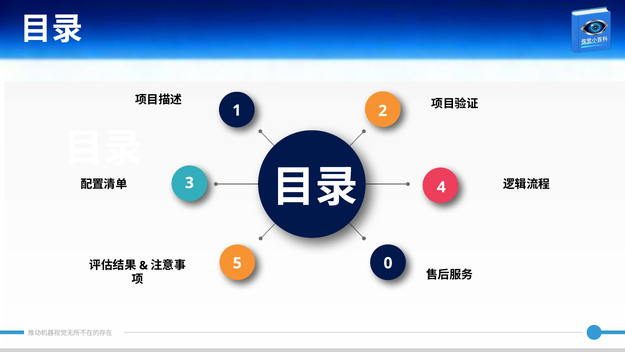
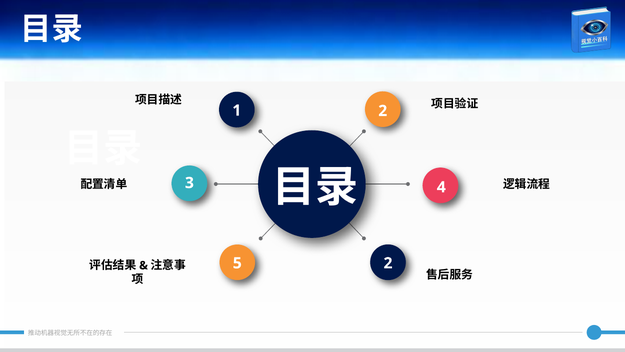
5 0: 0 -> 2
